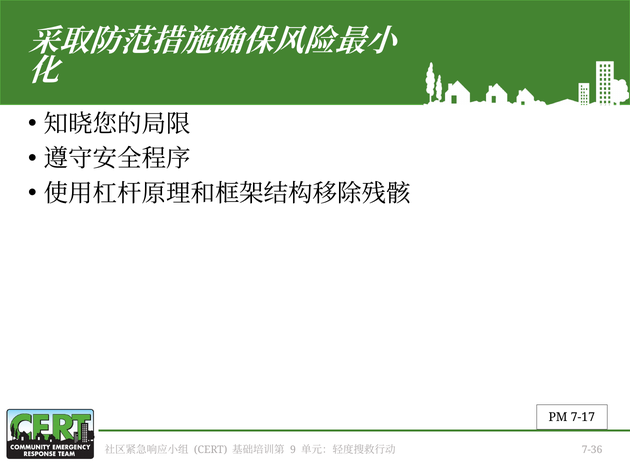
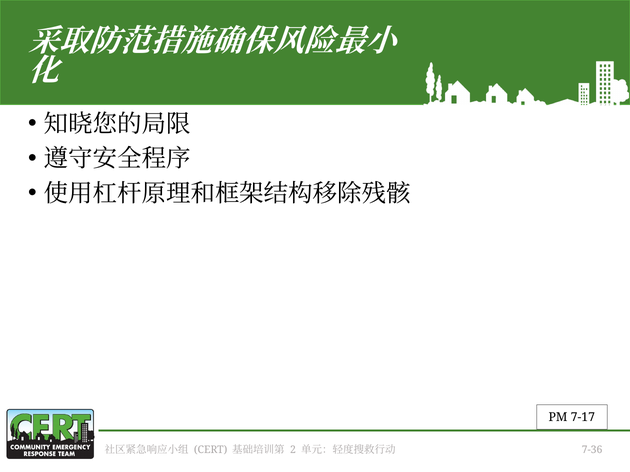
9: 9 -> 2
